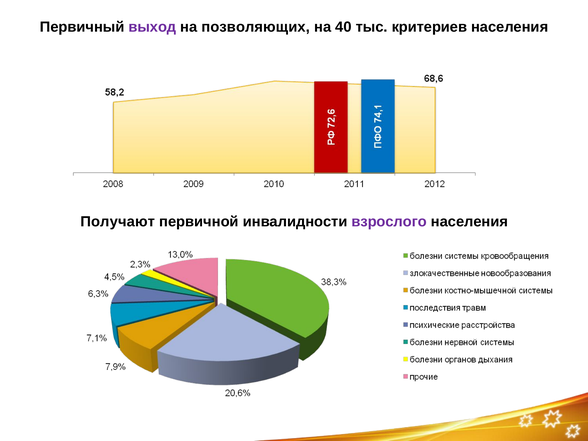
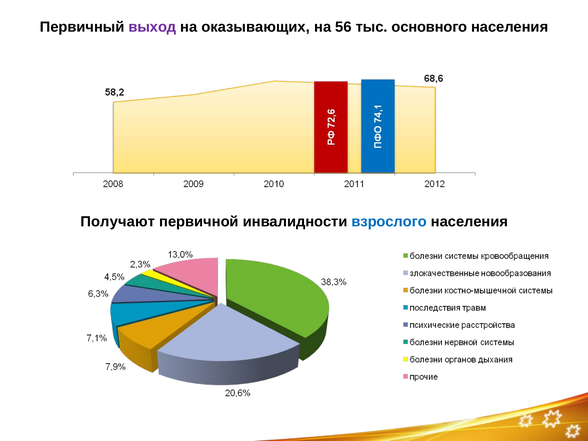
позволяющих: позволяющих -> оказывающих
40: 40 -> 56
критериев: критериев -> основного
взрослого colour: purple -> blue
